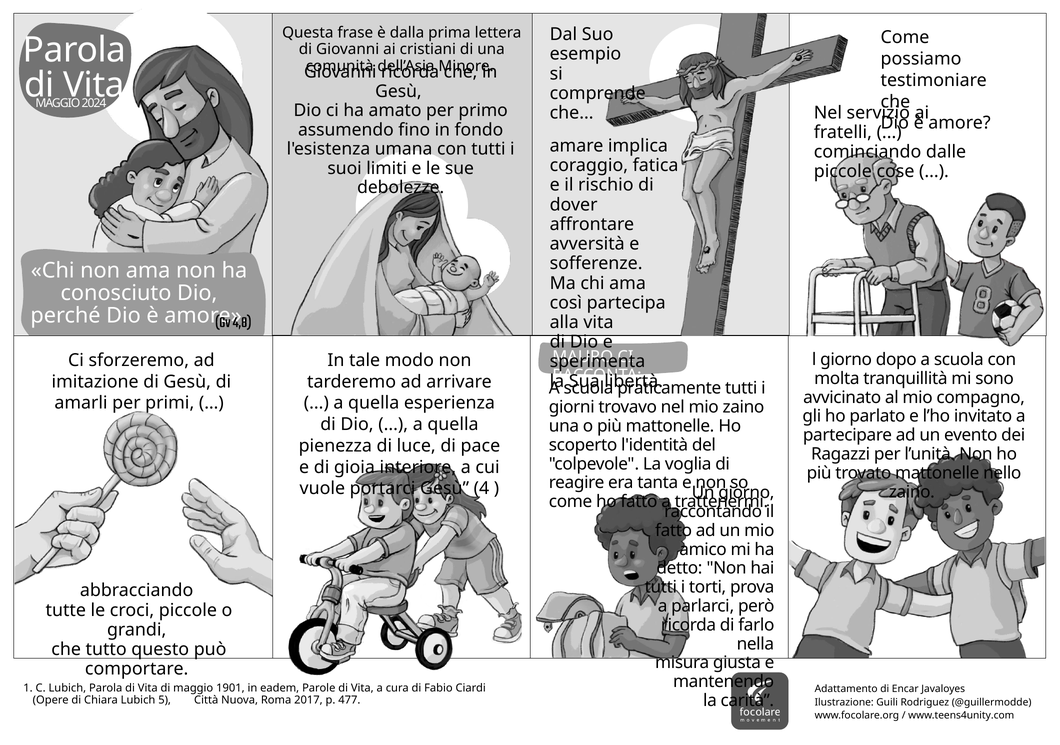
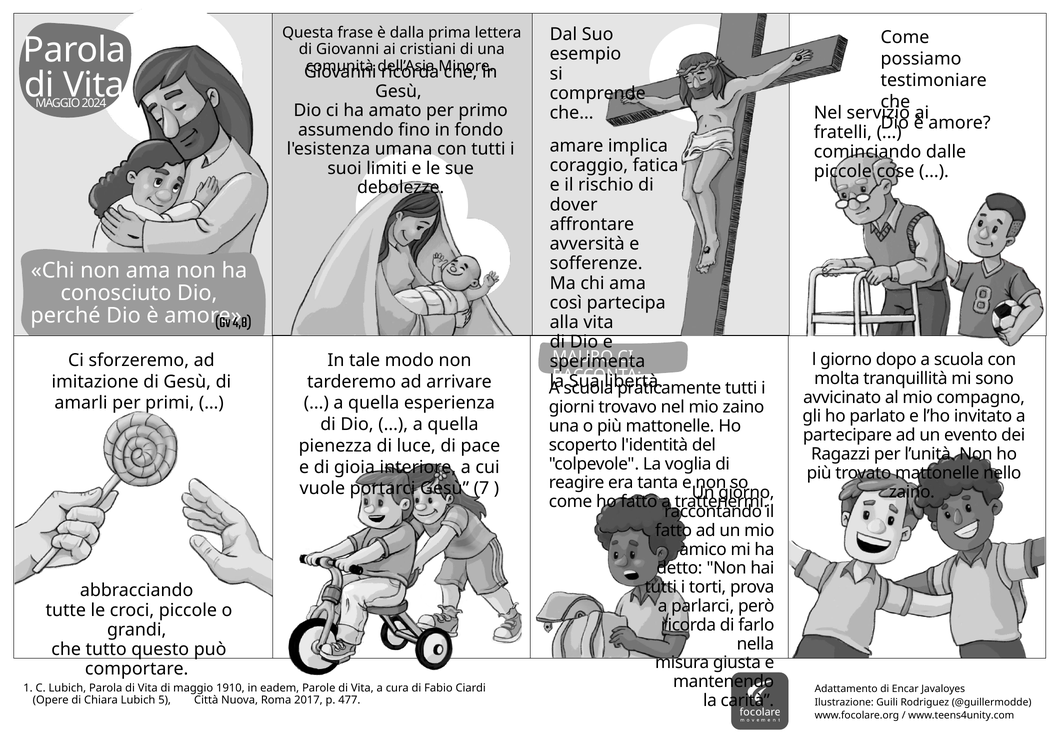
4: 4 -> 7
1901: 1901 -> 1910
